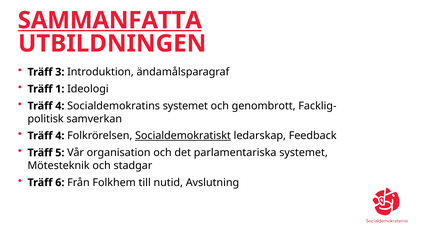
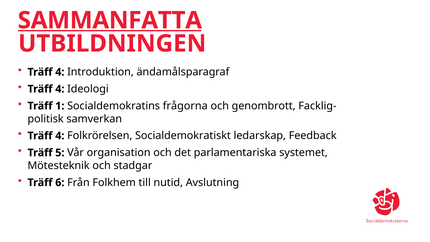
3 at (60, 72): 3 -> 4
1 at (60, 89): 1 -> 4
4 at (60, 106): 4 -> 1
Socialdemokratins systemet: systemet -> frågorna
Socialdemokratiskt underline: present -> none
